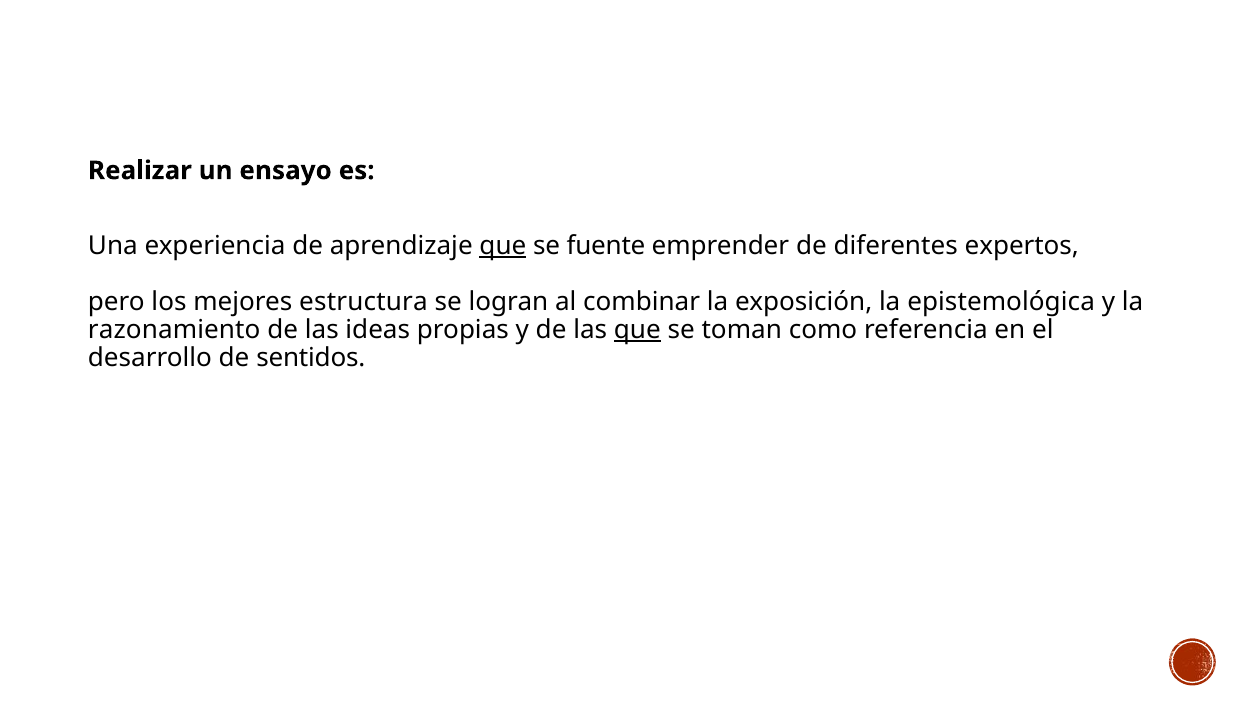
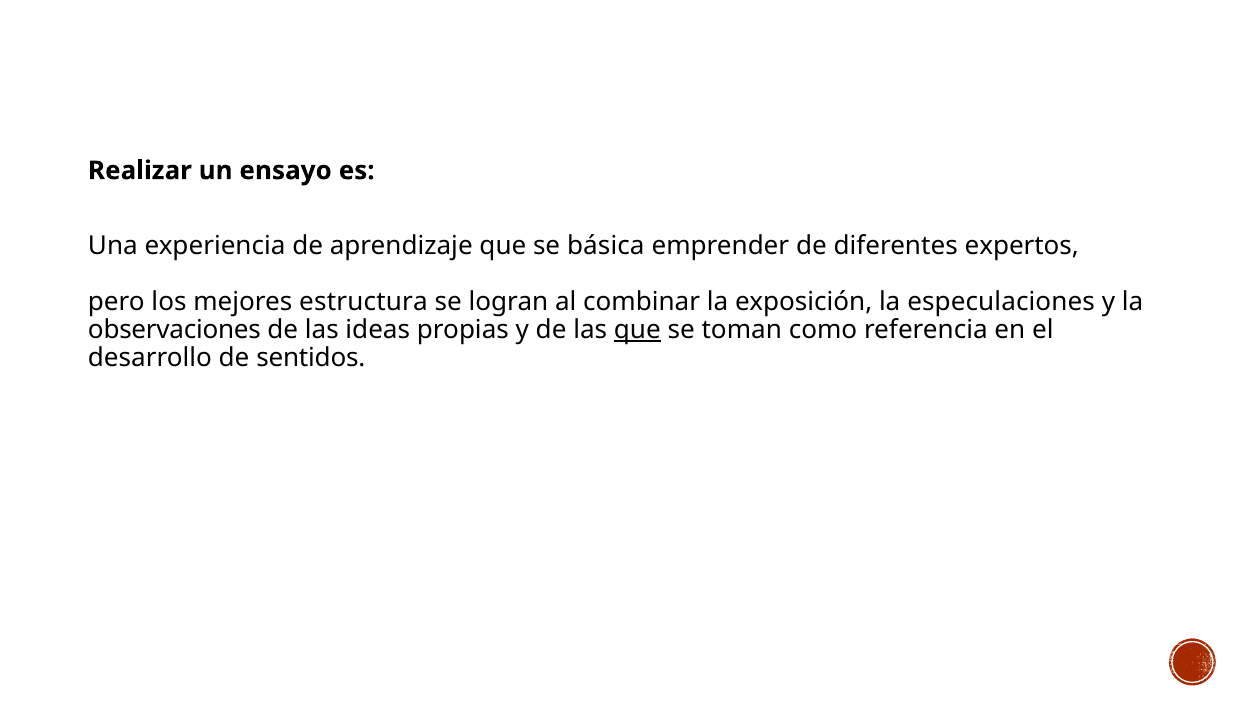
que at (503, 246) underline: present -> none
fuente: fuente -> básica
epistemológica: epistemológica -> especulaciones
razonamiento: razonamiento -> observaciones
